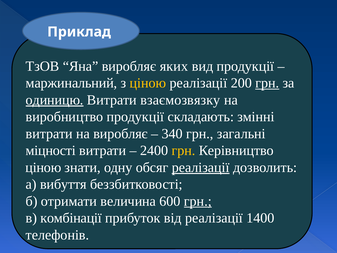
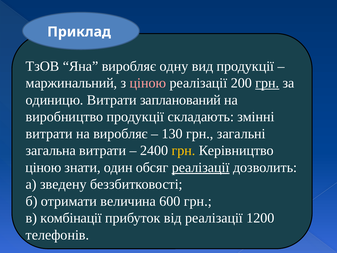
яких: яких -> одну
ціною at (148, 83) colour: yellow -> pink
одиницю underline: present -> none
взаємозвязку: взаємозвязку -> запланований
340: 340 -> 130
міцності: міцності -> загальна
одну: одну -> один
вибуття: вибуття -> зведену
грн at (198, 201) underline: present -> none
1400: 1400 -> 1200
